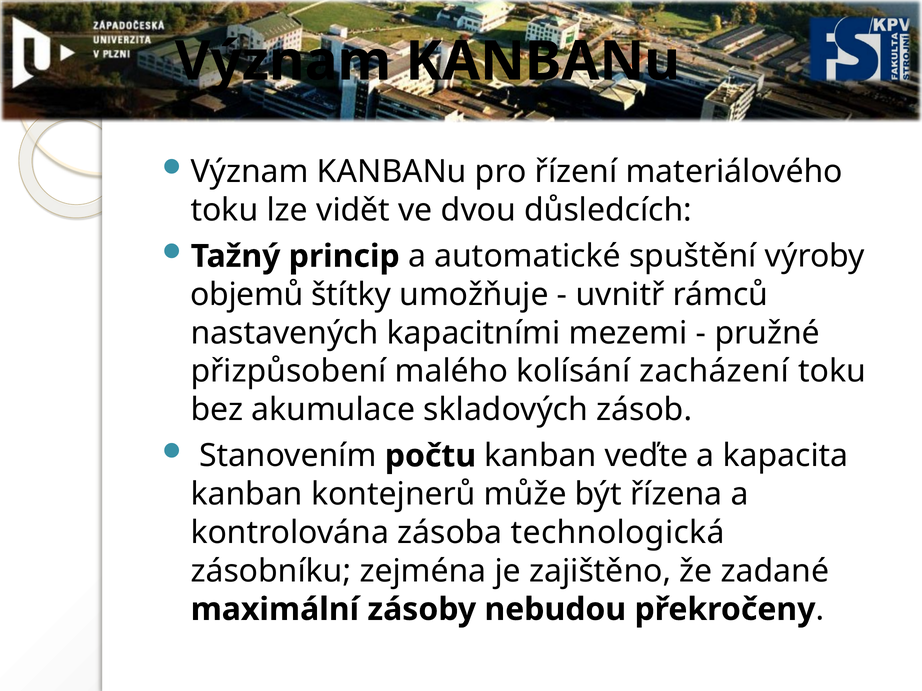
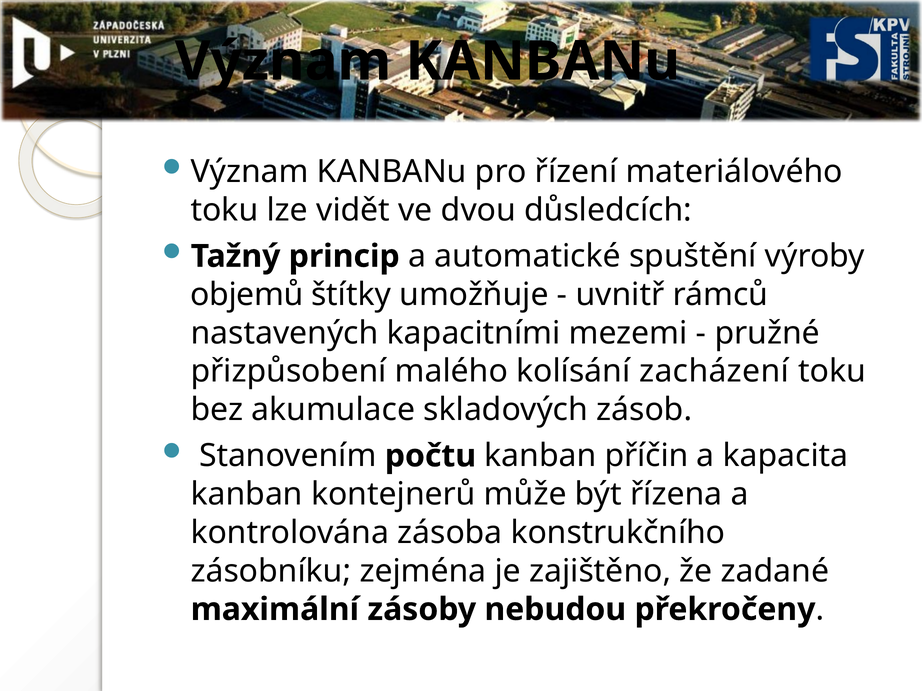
veďte: veďte -> příčin
technologická: technologická -> konstrukčního
